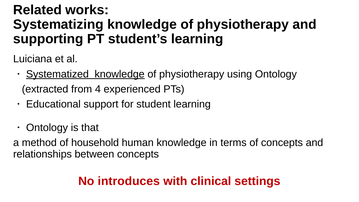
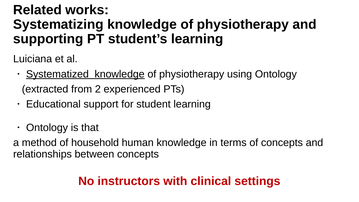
4: 4 -> 2
introduces: introduces -> instructors
